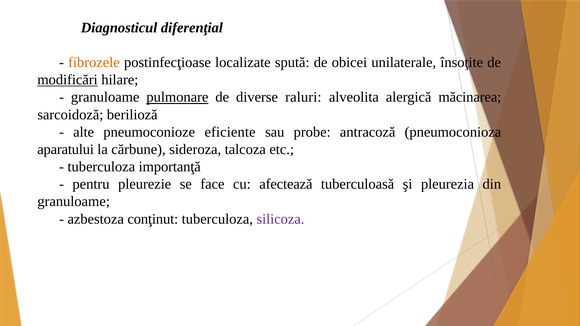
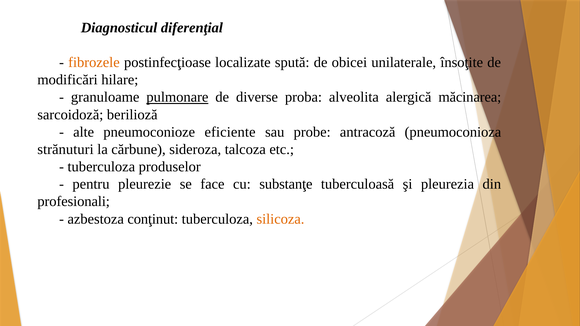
modificări underline: present -> none
raluri: raluri -> proba
aparatului: aparatului -> strănuturi
importanţă: importanţă -> produselor
afectează: afectează -> substanţe
granuloame at (74, 202): granuloame -> profesionali
silicoza colour: purple -> orange
